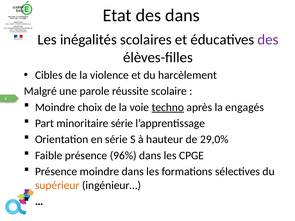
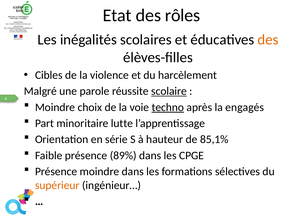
des dans: dans -> rôles
des at (268, 40) colour: purple -> orange
scolaire underline: none -> present
minoritaire série: série -> lutte
29,0%: 29,0% -> 85,1%
96%: 96% -> 89%
